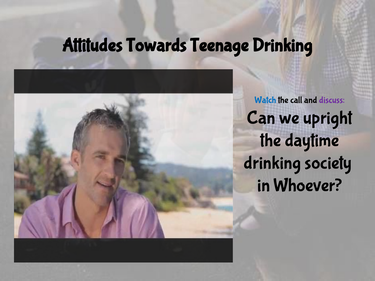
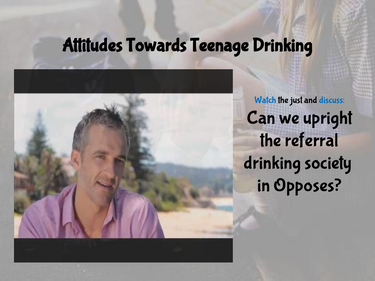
call: call -> just
discuss colour: purple -> blue
daytime: daytime -> referral
Whoever: Whoever -> Opposes
